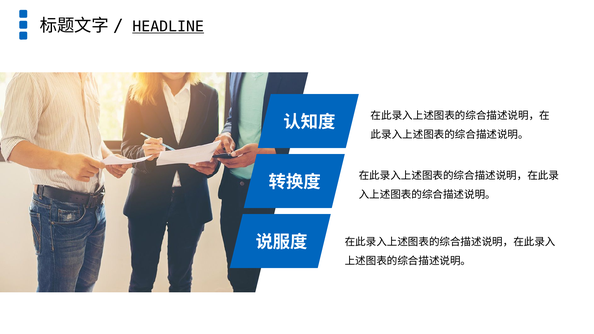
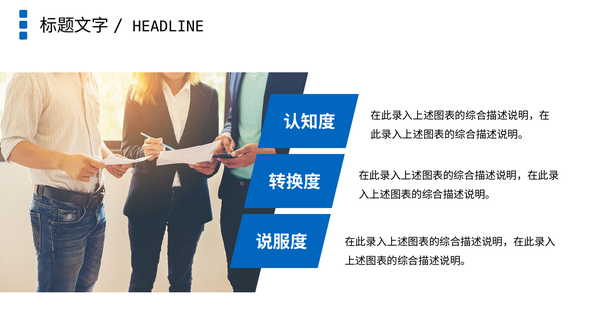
HEADLINE underline: present -> none
